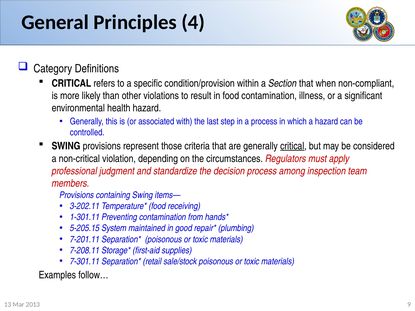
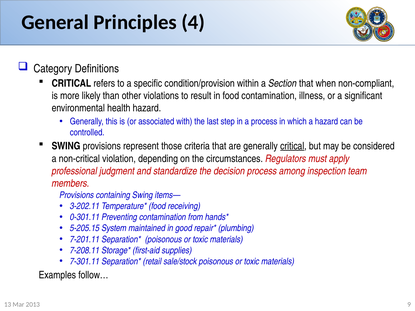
1-301.11: 1-301.11 -> 0-301.11
